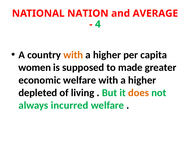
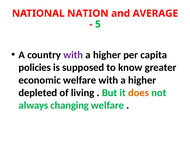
4: 4 -> 5
with at (73, 55) colour: orange -> purple
women: women -> policies
made: made -> know
incurred: incurred -> changing
